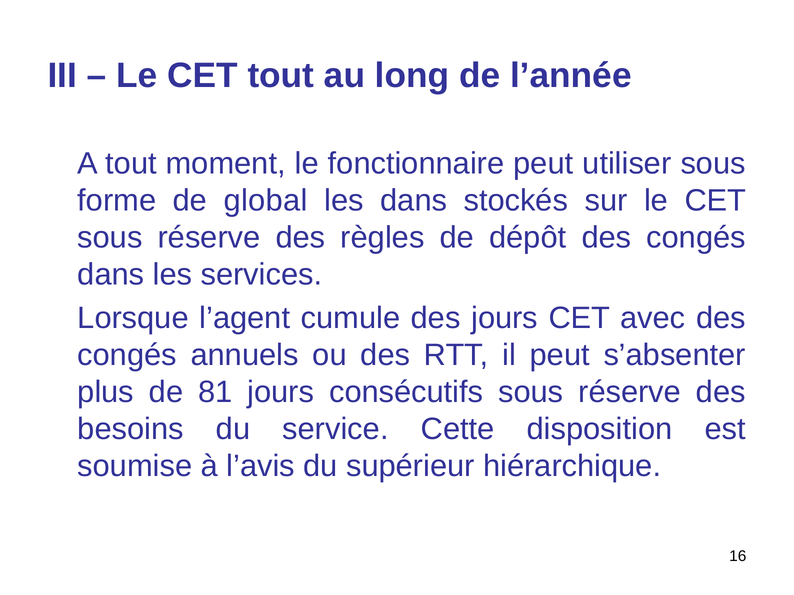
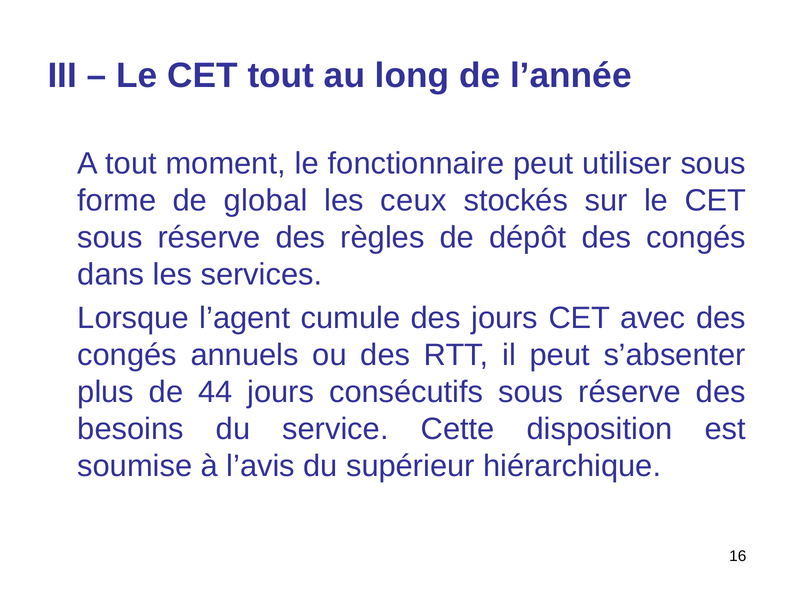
les dans: dans -> ceux
81: 81 -> 44
